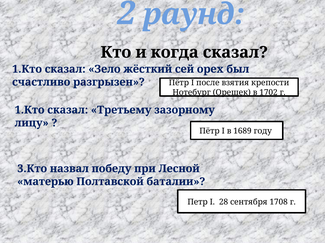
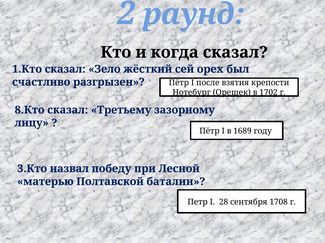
1.Кто at (30, 110): 1.Кто -> 8.Кто
